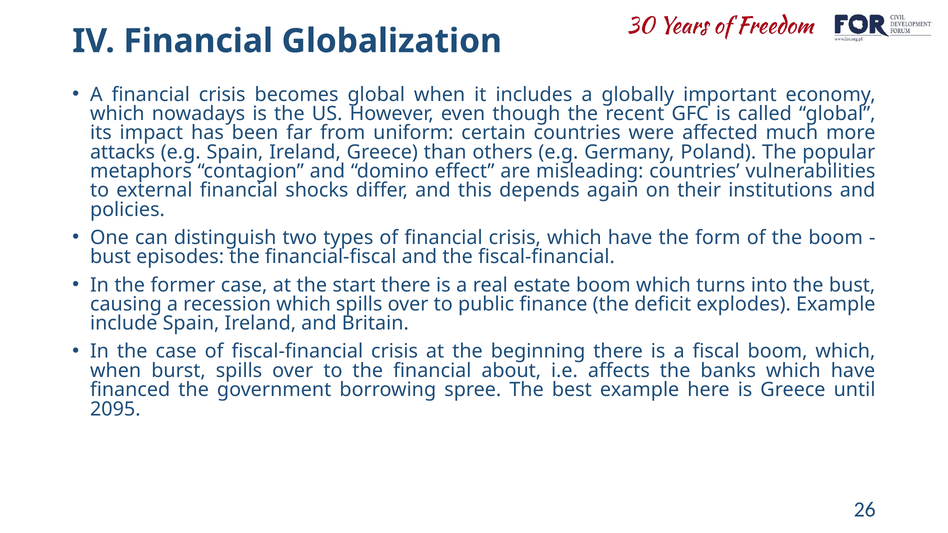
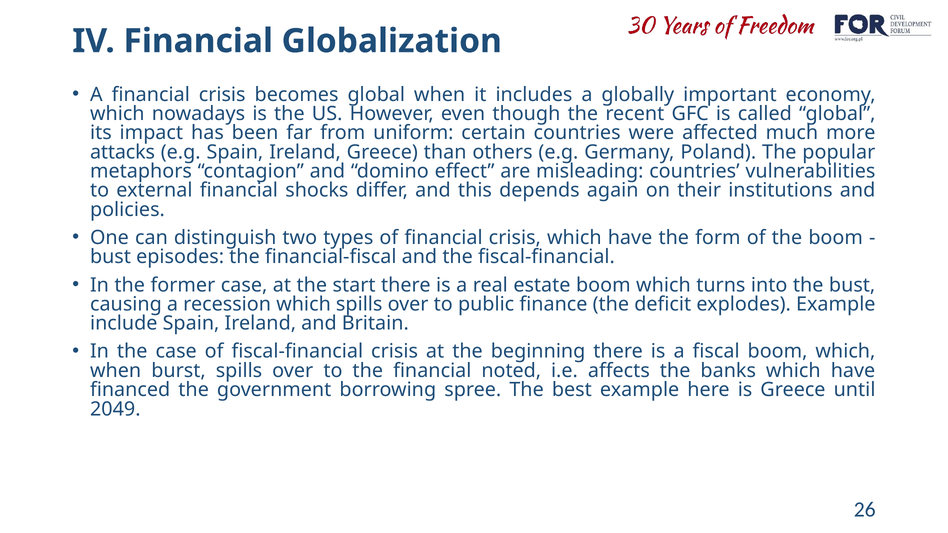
about: about -> noted
2095: 2095 -> 2049
